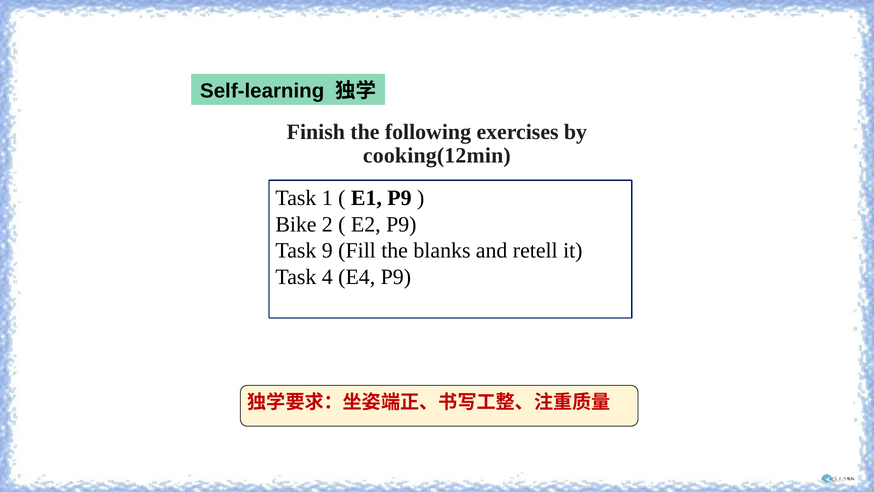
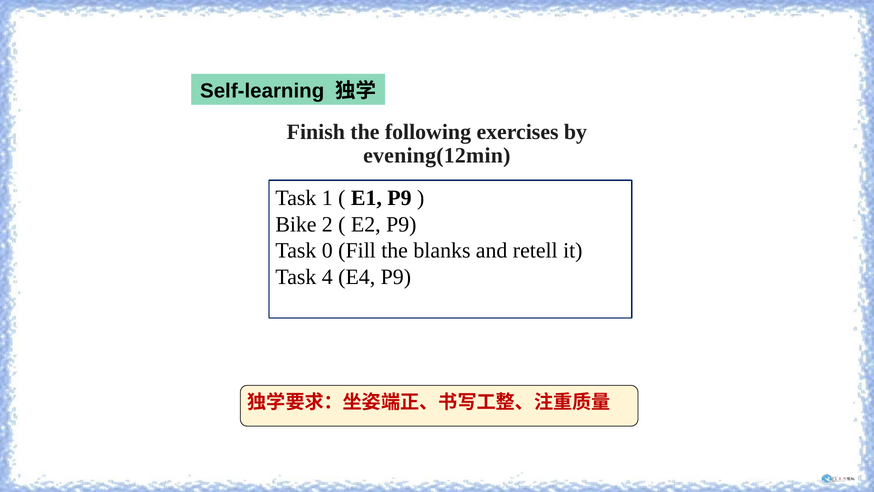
cooking(12min: cooking(12min -> evening(12min
9: 9 -> 0
